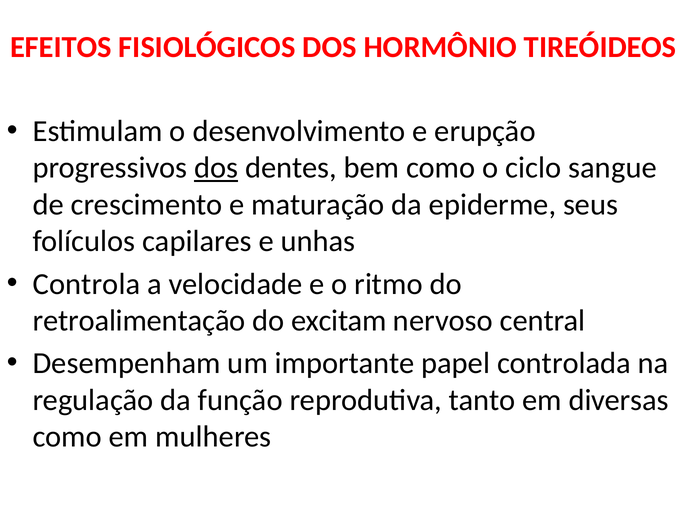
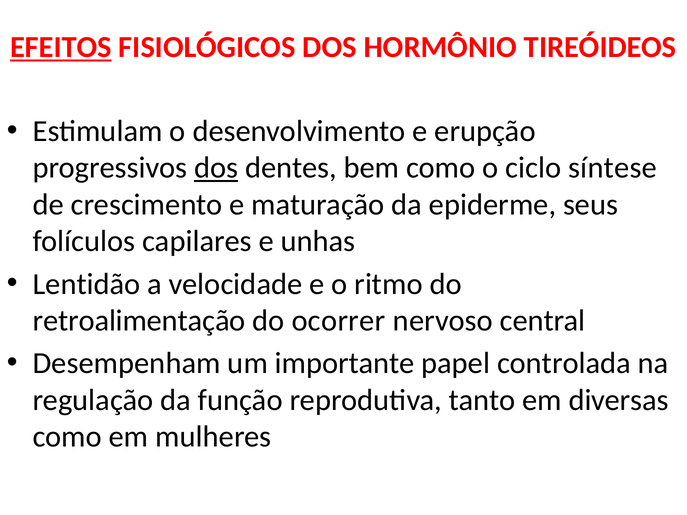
EFEITOS underline: none -> present
sangue: sangue -> síntese
Controla: Controla -> Lentidão
excitam: excitam -> ocorrer
